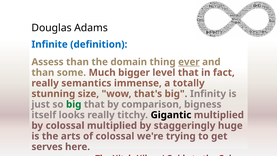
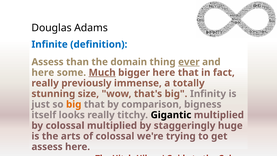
than at (43, 72): than -> here
Much underline: none -> present
bigger level: level -> here
semantics: semantics -> previously
big at (74, 104) colour: green -> orange
serves at (47, 147): serves -> assess
